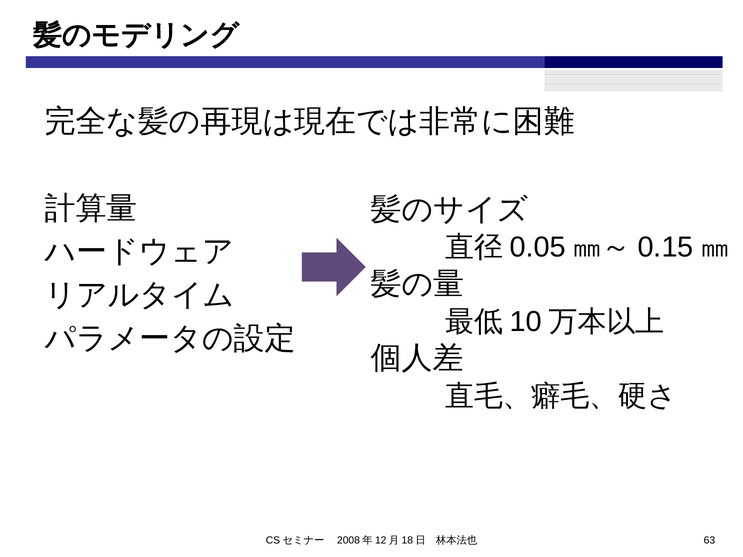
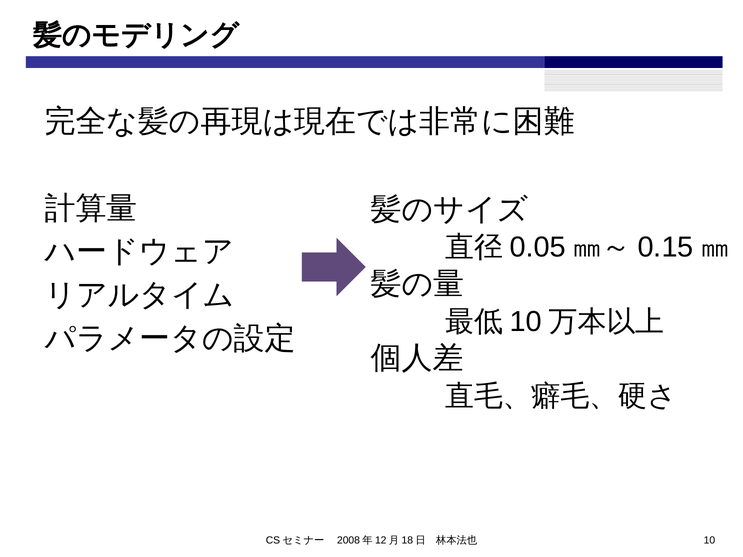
63 at (709, 541): 63 -> 10
